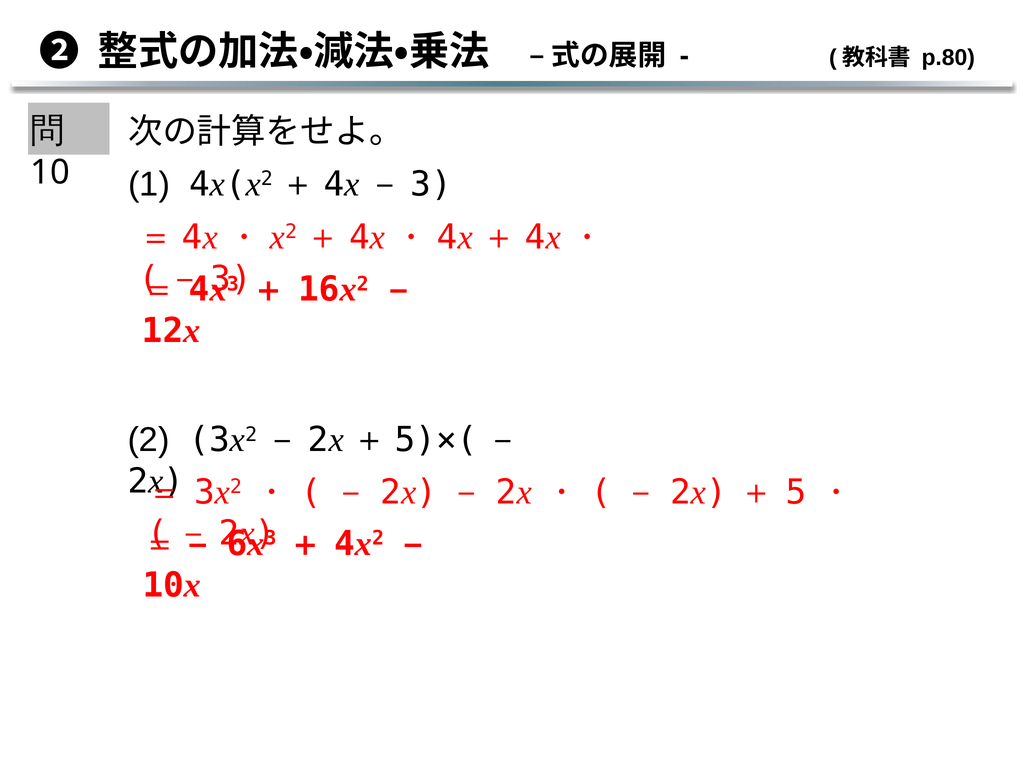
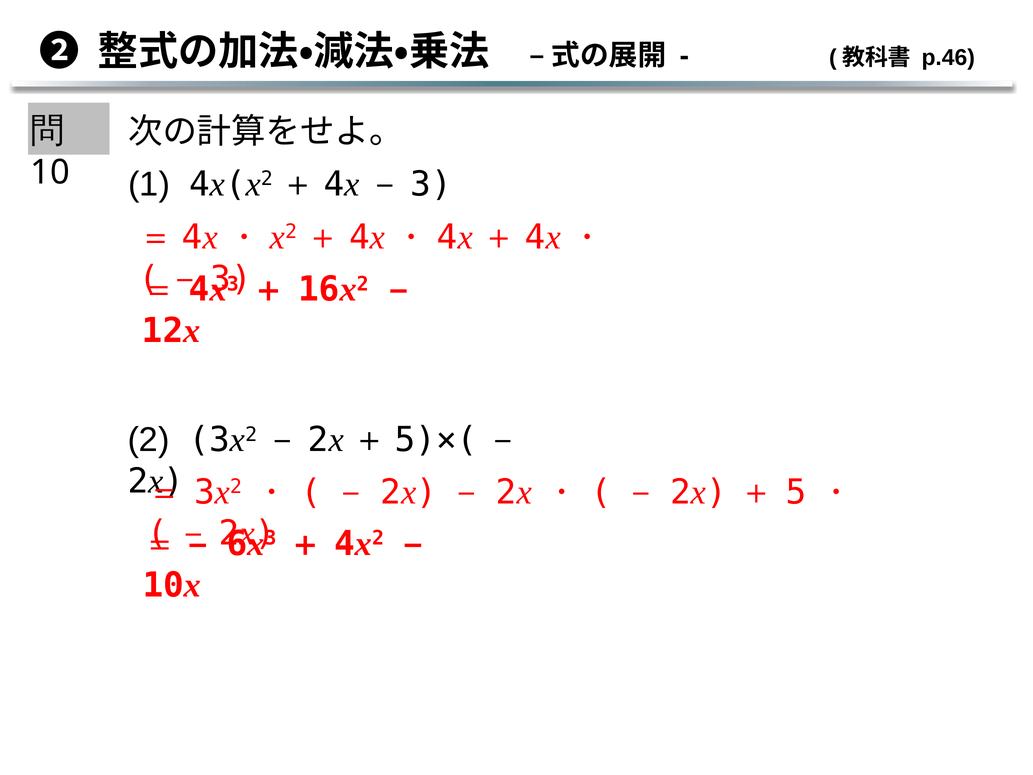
p.80: p.80 -> p.46
